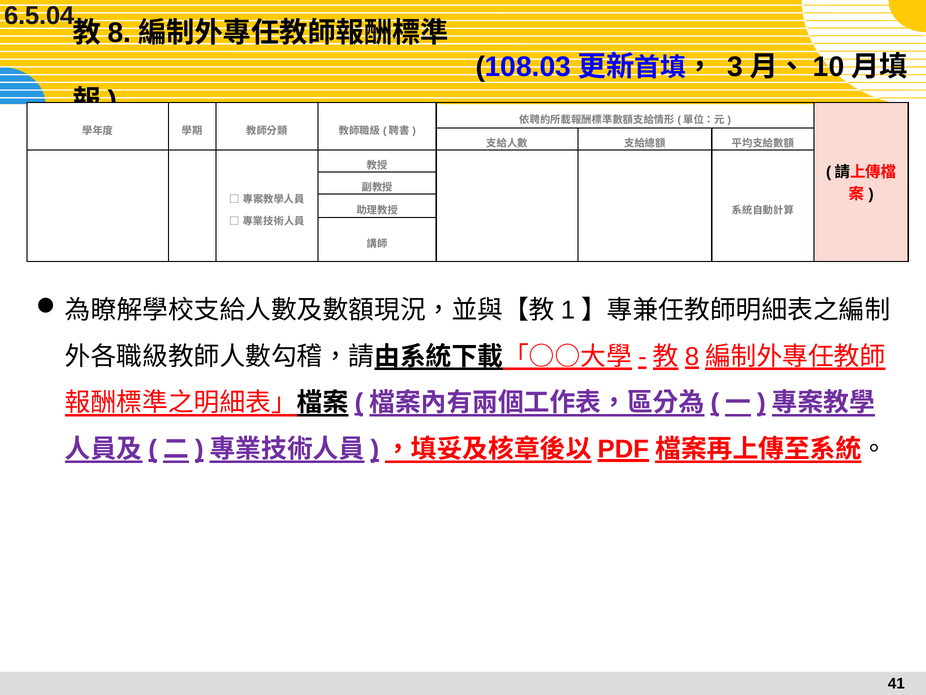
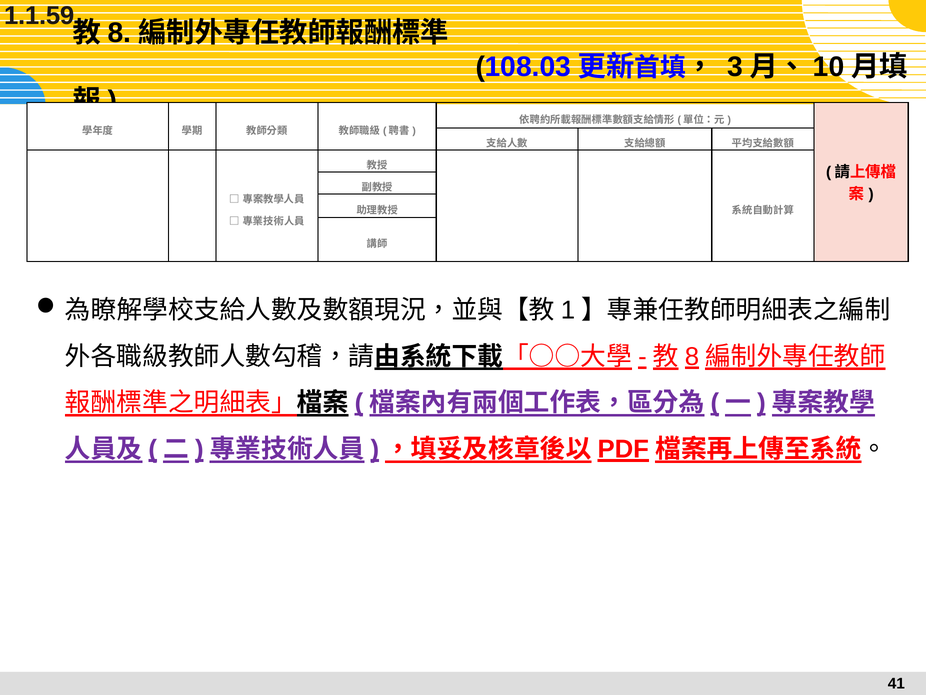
6.5.04: 6.5.04 -> 1.1.59
